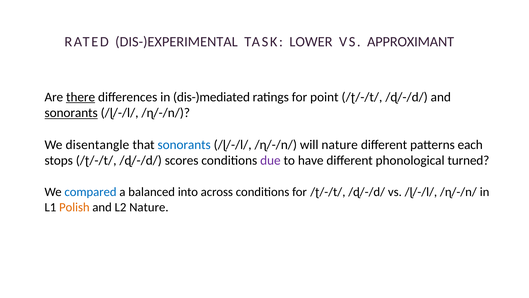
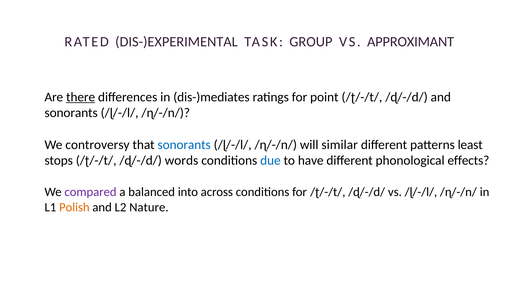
LOWER: LOWER -> GROUP
dis-)mediated: dis-)mediated -> dis-)mediates
sonorants at (71, 113) underline: present -> none
disentangle: disentangle -> controversy
will nature: nature -> similar
each: each -> least
scores: scores -> words
due colour: purple -> blue
turned: turned -> effects
compared colour: blue -> purple
